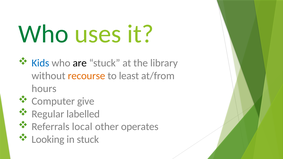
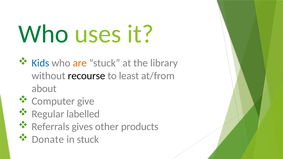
are colour: black -> orange
recourse colour: orange -> black
hours: hours -> about
local: local -> gives
operates: operates -> products
Looking: Looking -> Donate
